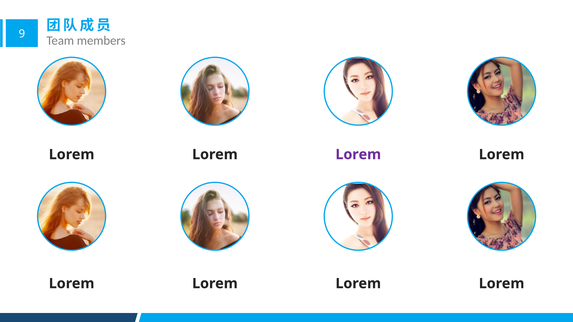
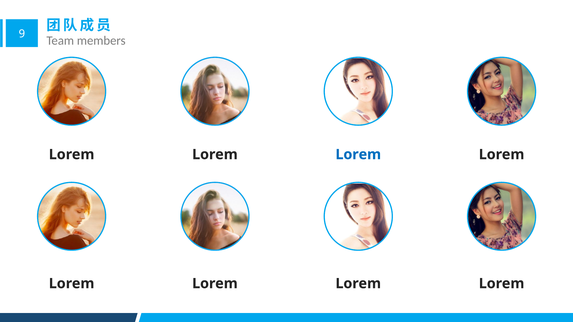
Lorem at (358, 155) colour: purple -> blue
